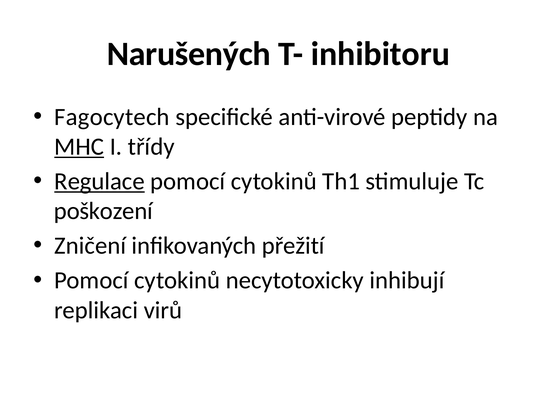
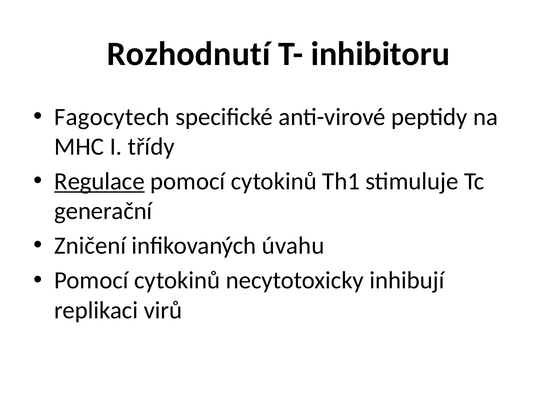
Narušených: Narušených -> Rozhodnutí
MHC underline: present -> none
poškození: poškození -> generační
přežití: přežití -> úvahu
